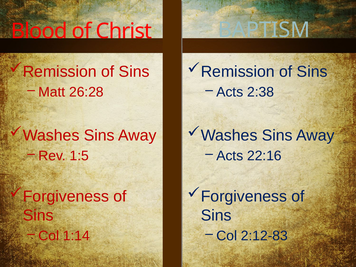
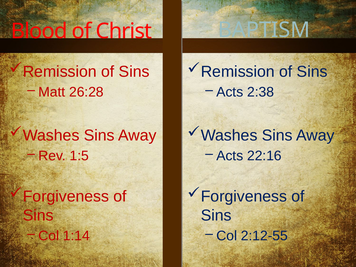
2:12-83: 2:12-83 -> 2:12-55
